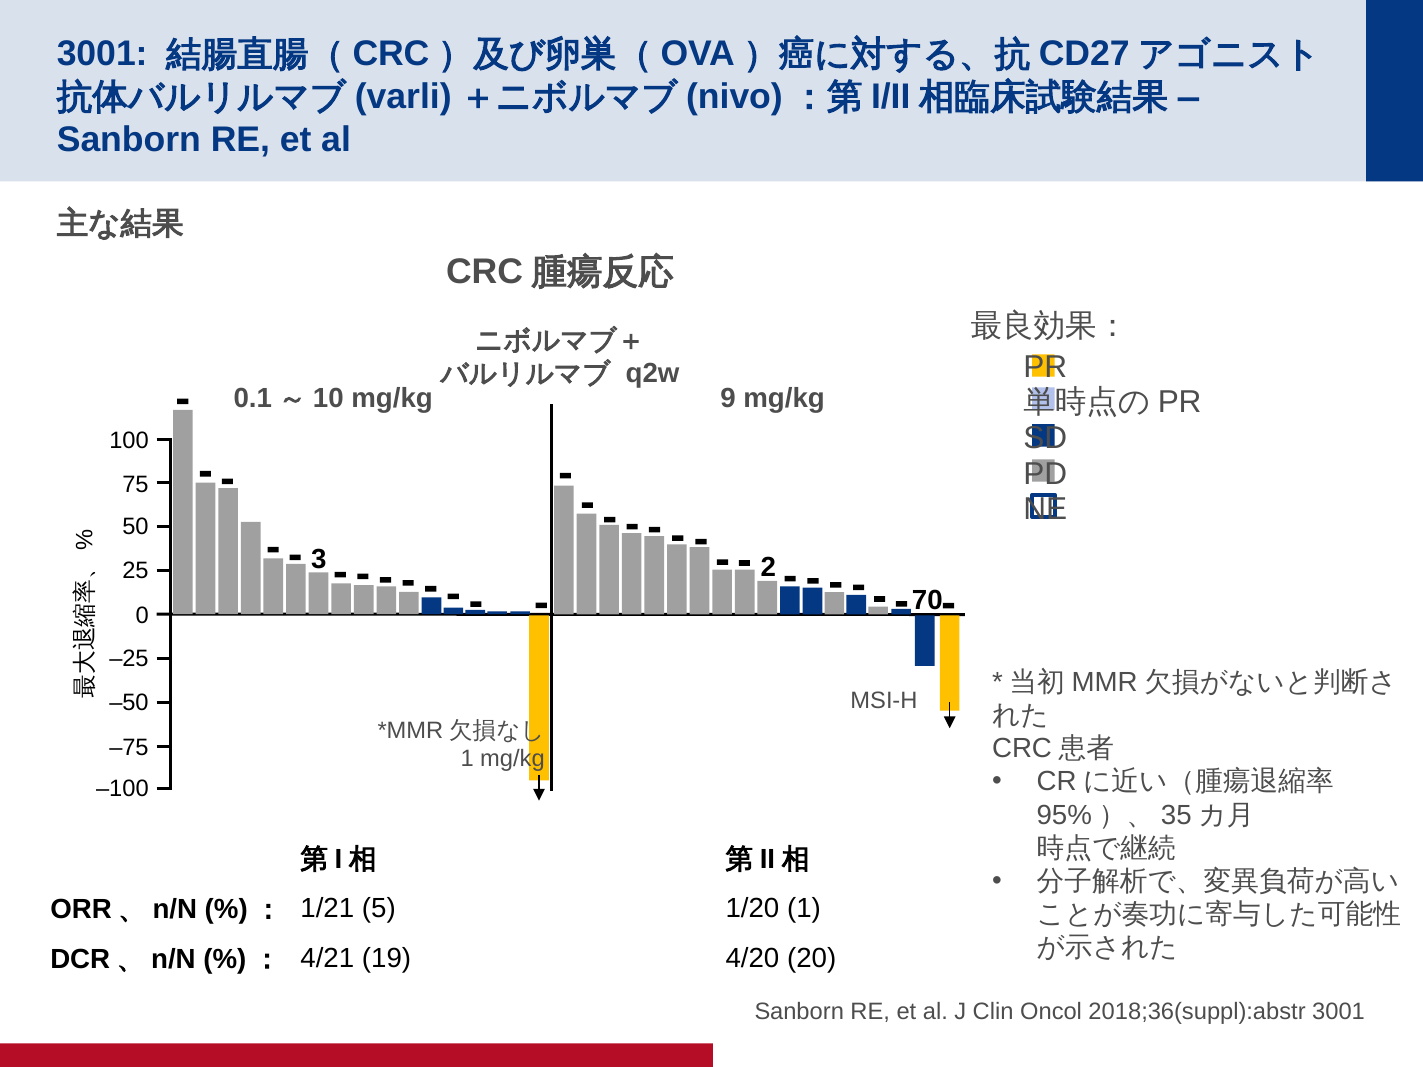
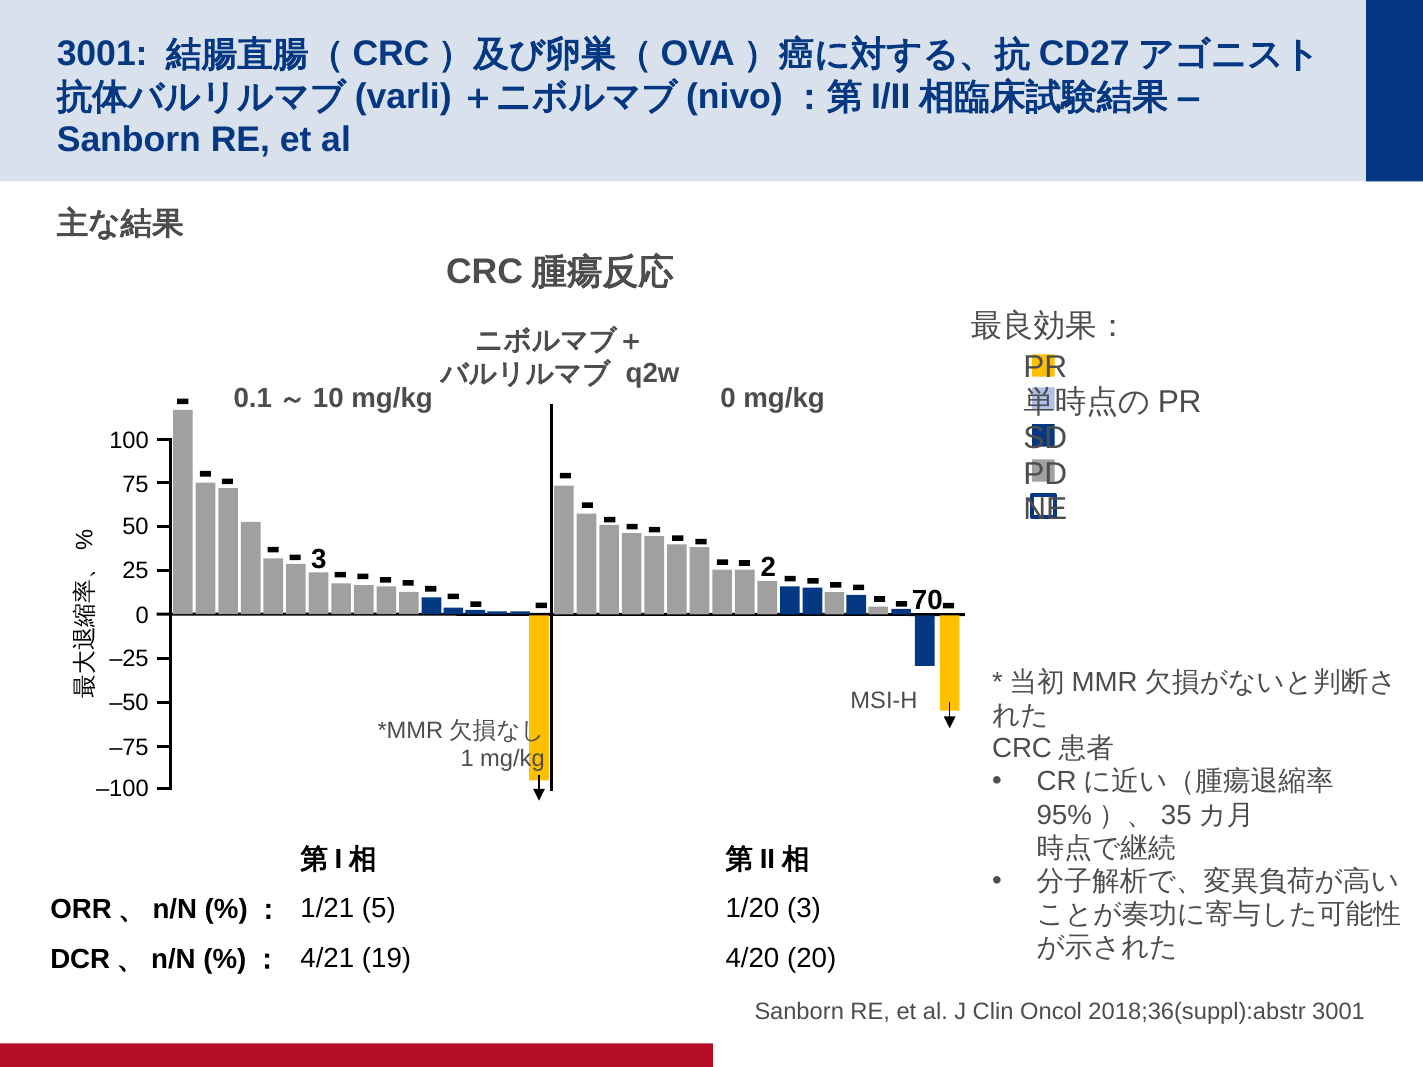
mg/kg 9: 9 -> 0
1/20 1: 1 -> 3
